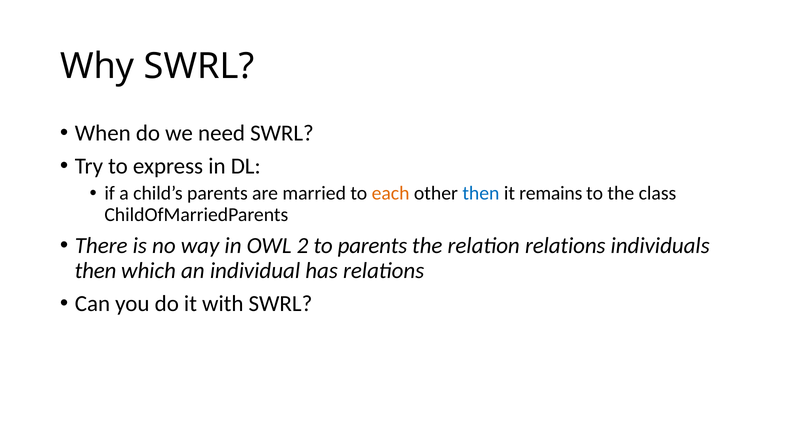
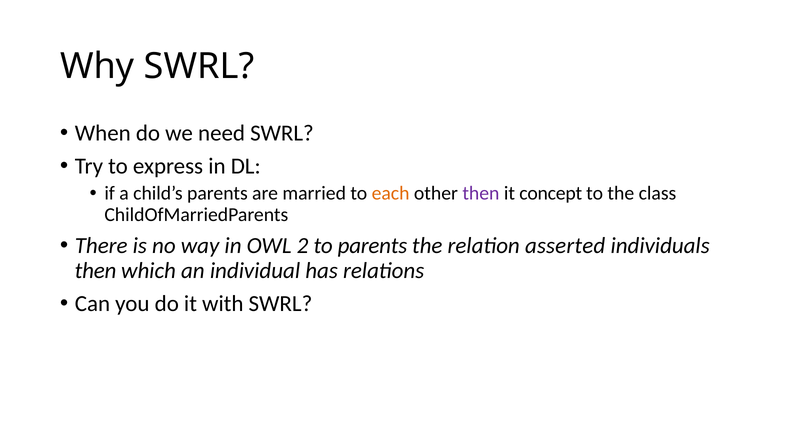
then at (481, 193) colour: blue -> purple
remains: remains -> concept
relation relations: relations -> asserted
